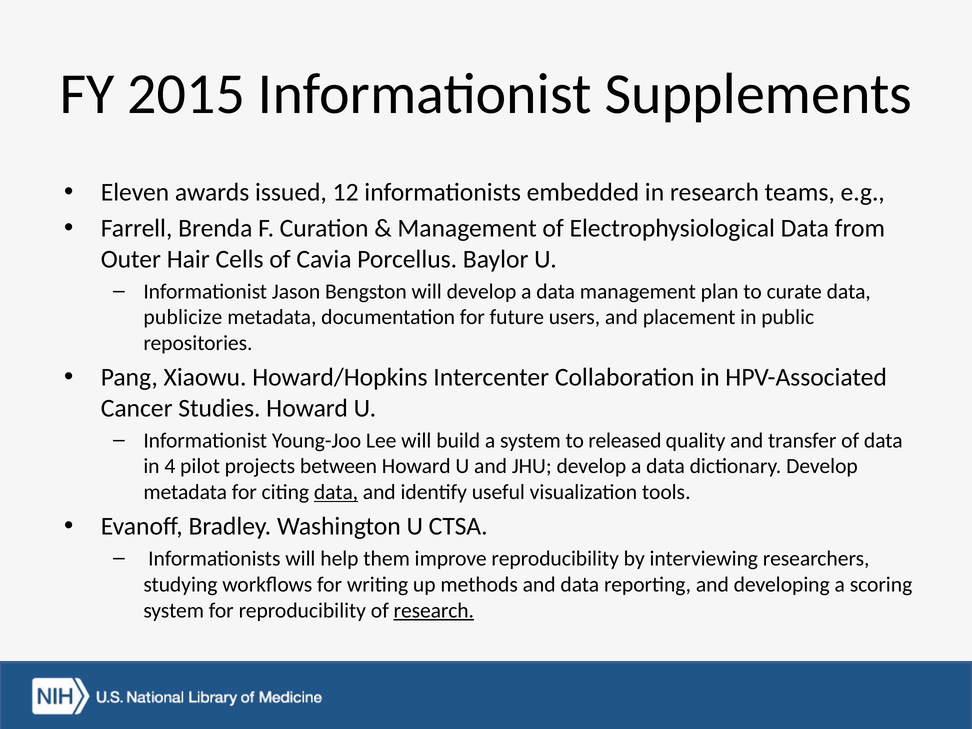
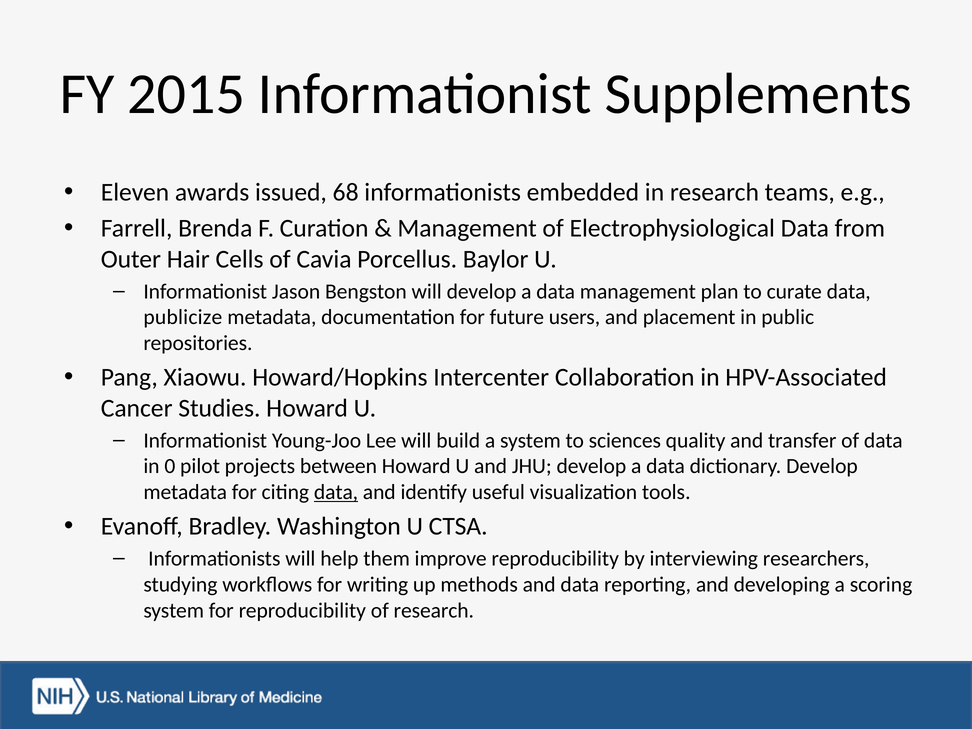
12: 12 -> 68
released: released -> sciences
4: 4 -> 0
research at (434, 610) underline: present -> none
